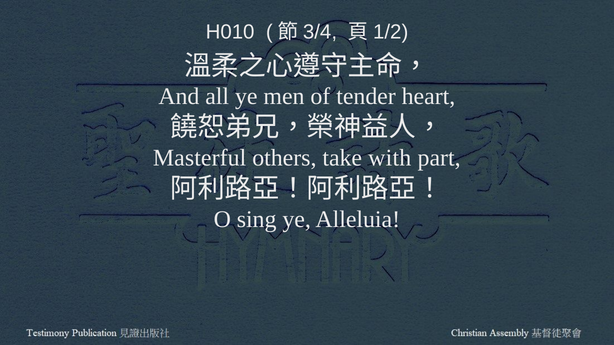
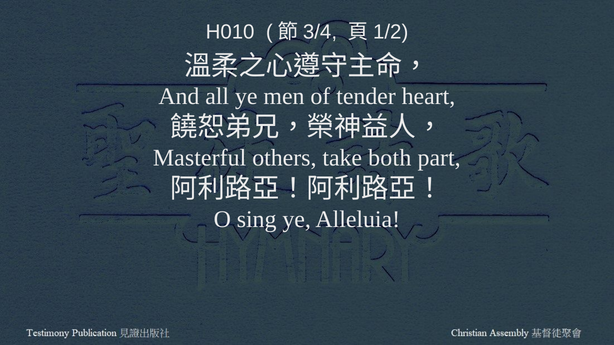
with: with -> both
